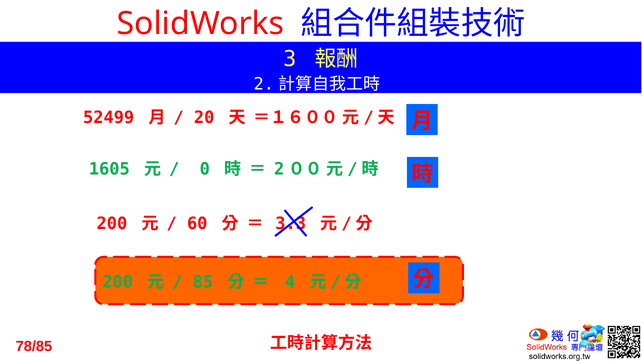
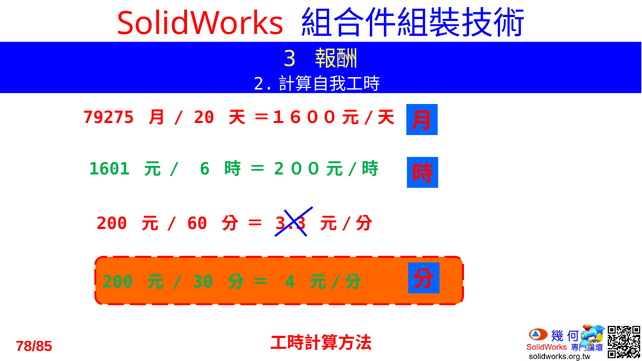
52499: 52499 -> 79275
1605: 1605 -> 1601
0: 0 -> 6
85: 85 -> 30
